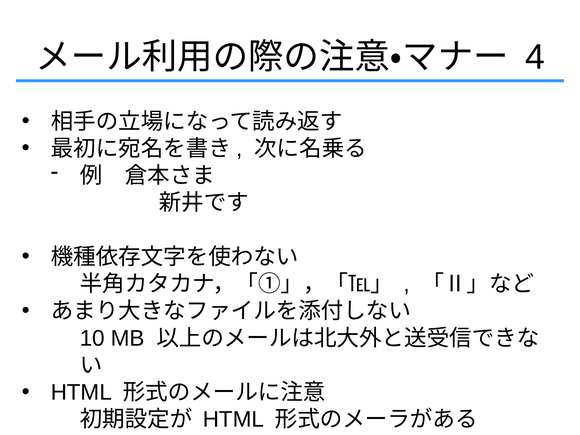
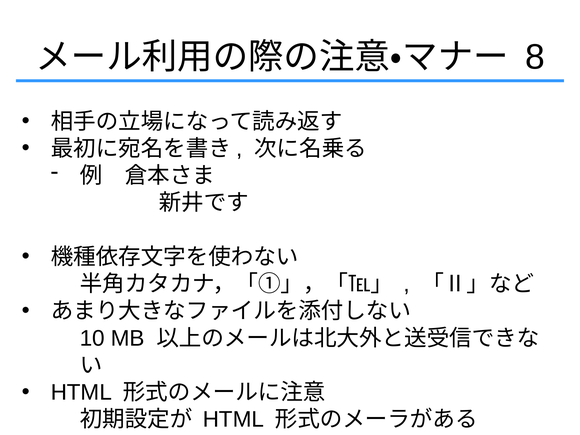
4: 4 -> 8
